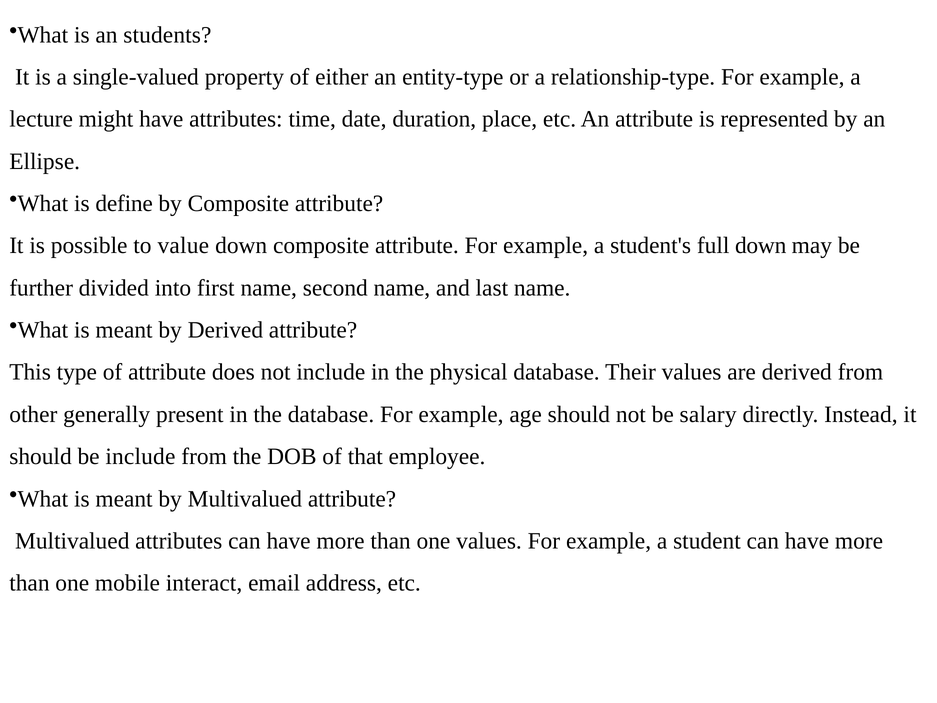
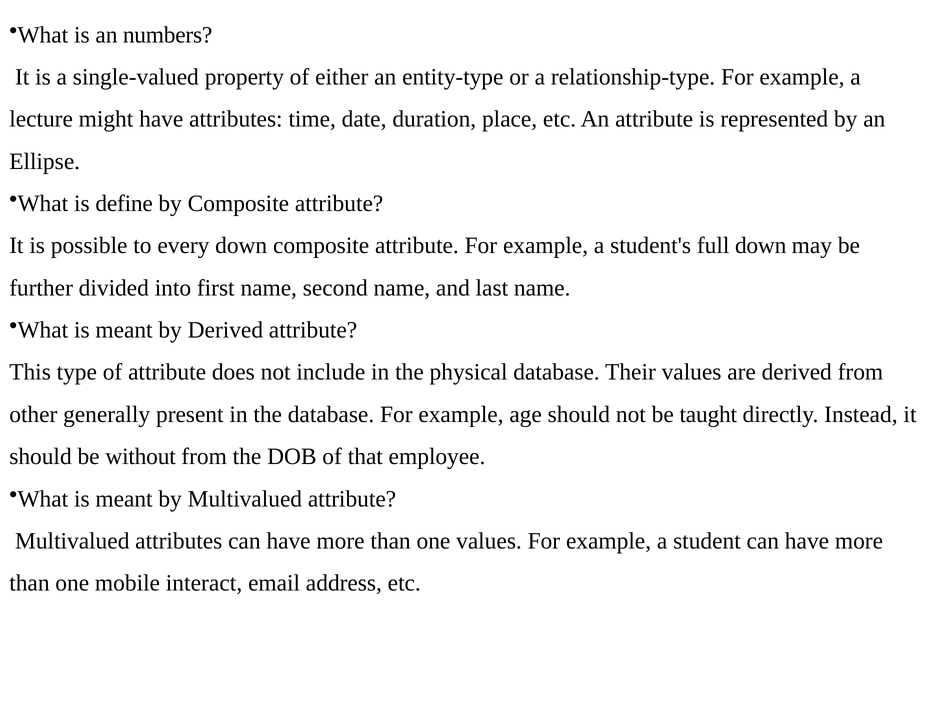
students: students -> numbers
value: value -> every
salary: salary -> taught
be include: include -> without
